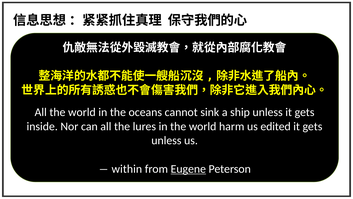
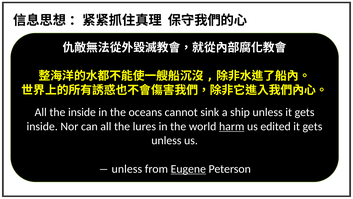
All the world: world -> inside
harm underline: none -> present
within at (127, 169): within -> unless
